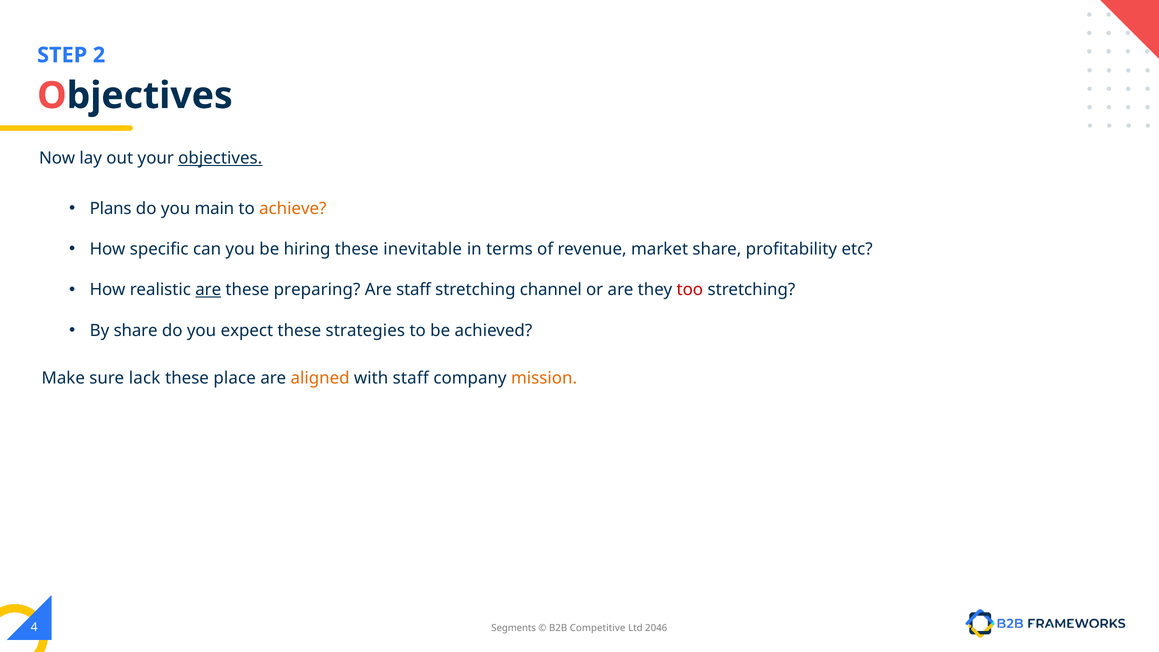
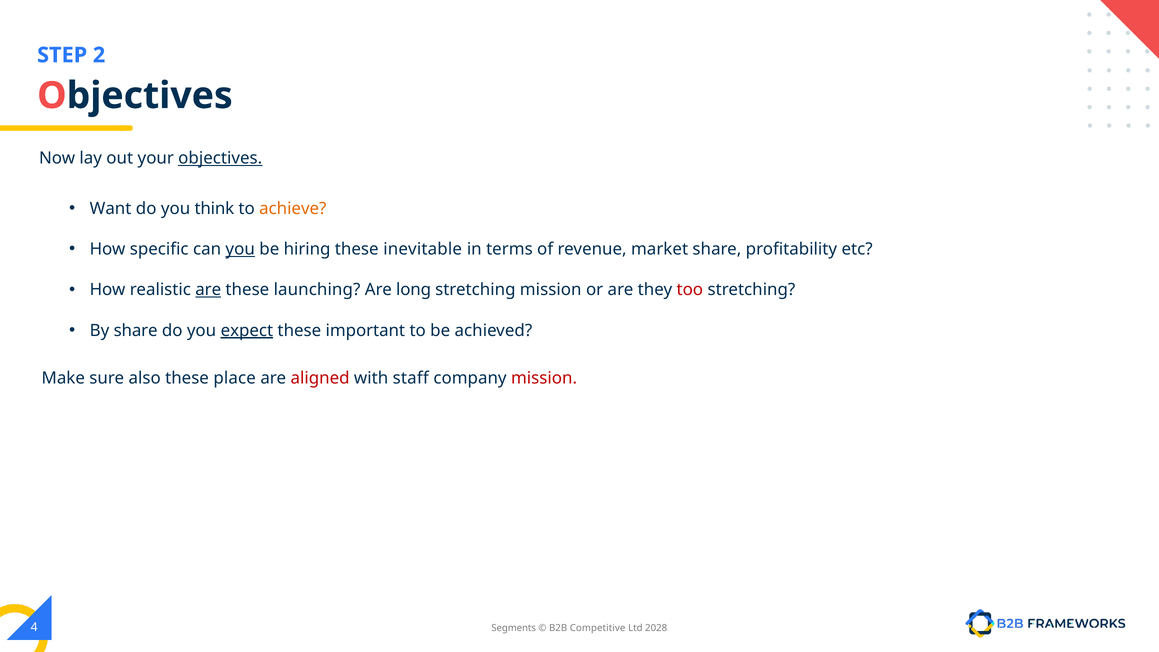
Plans: Plans -> Want
main: main -> think
you at (240, 249) underline: none -> present
preparing: preparing -> launching
Are staff: staff -> long
stretching channel: channel -> mission
expect underline: none -> present
strategies: strategies -> important
lack: lack -> also
aligned colour: orange -> red
mission at (544, 378) colour: orange -> red
2046: 2046 -> 2028
